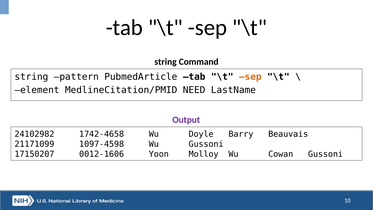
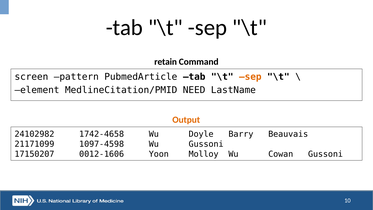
string at (166, 62): string -> retain
string at (31, 77): string -> screen
Output colour: purple -> orange
